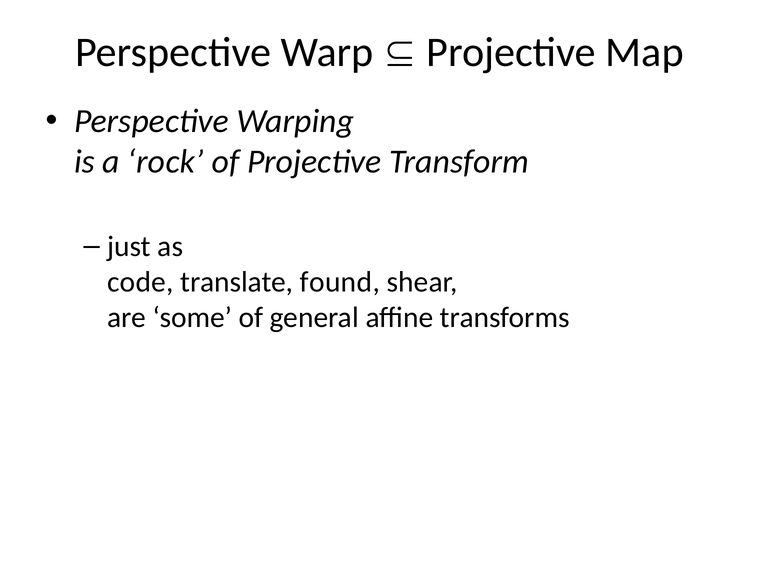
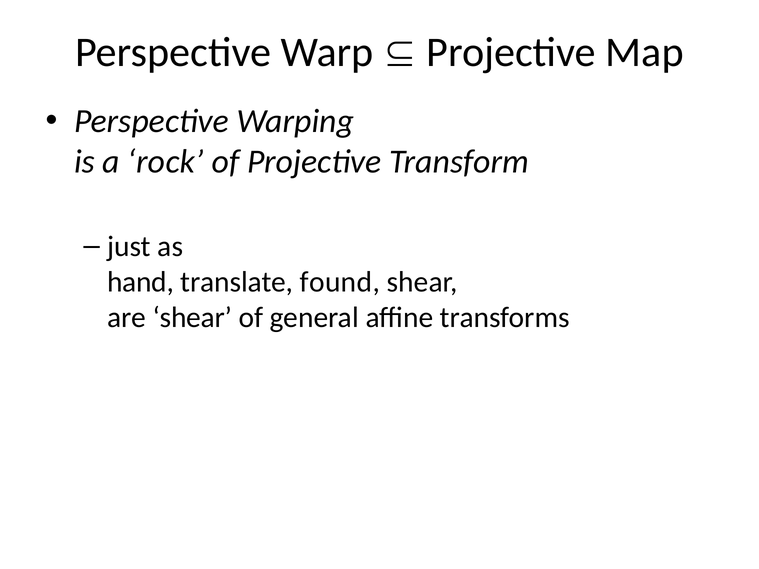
code: code -> hand
are some: some -> shear
